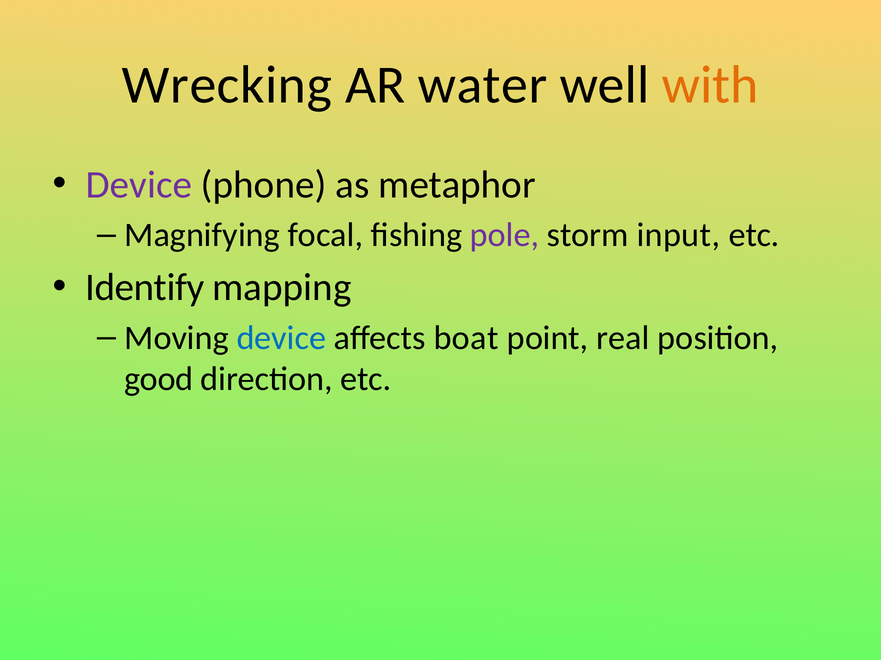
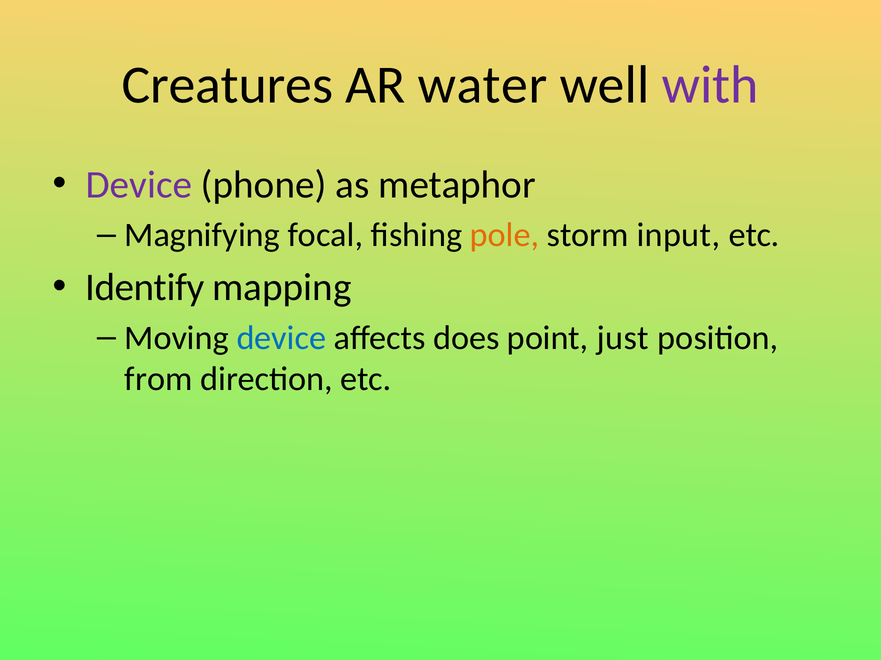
Wrecking: Wrecking -> Creatures
with colour: orange -> purple
pole colour: purple -> orange
boat: boat -> does
real: real -> just
good: good -> from
